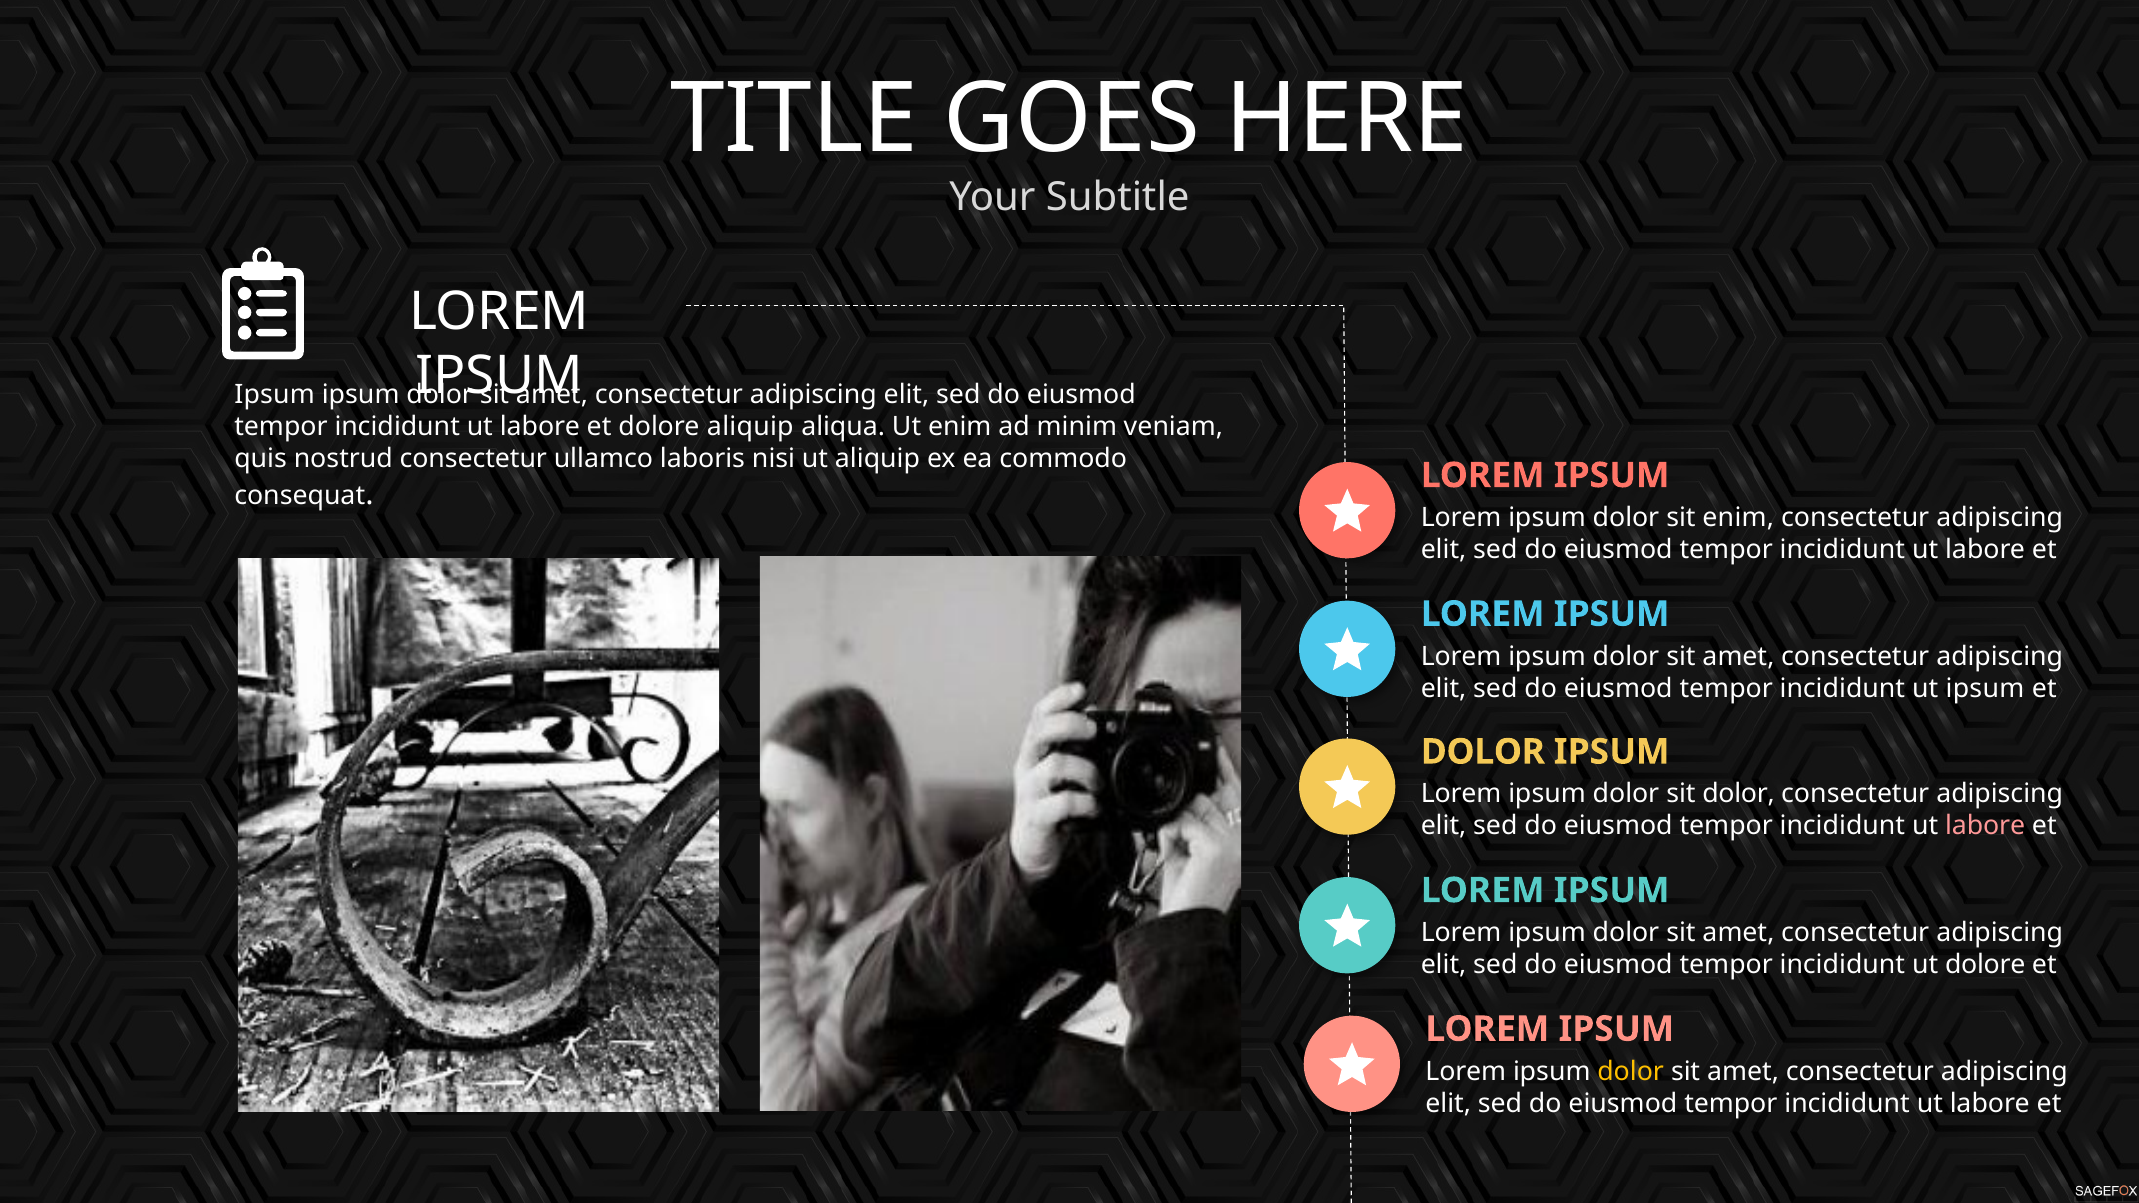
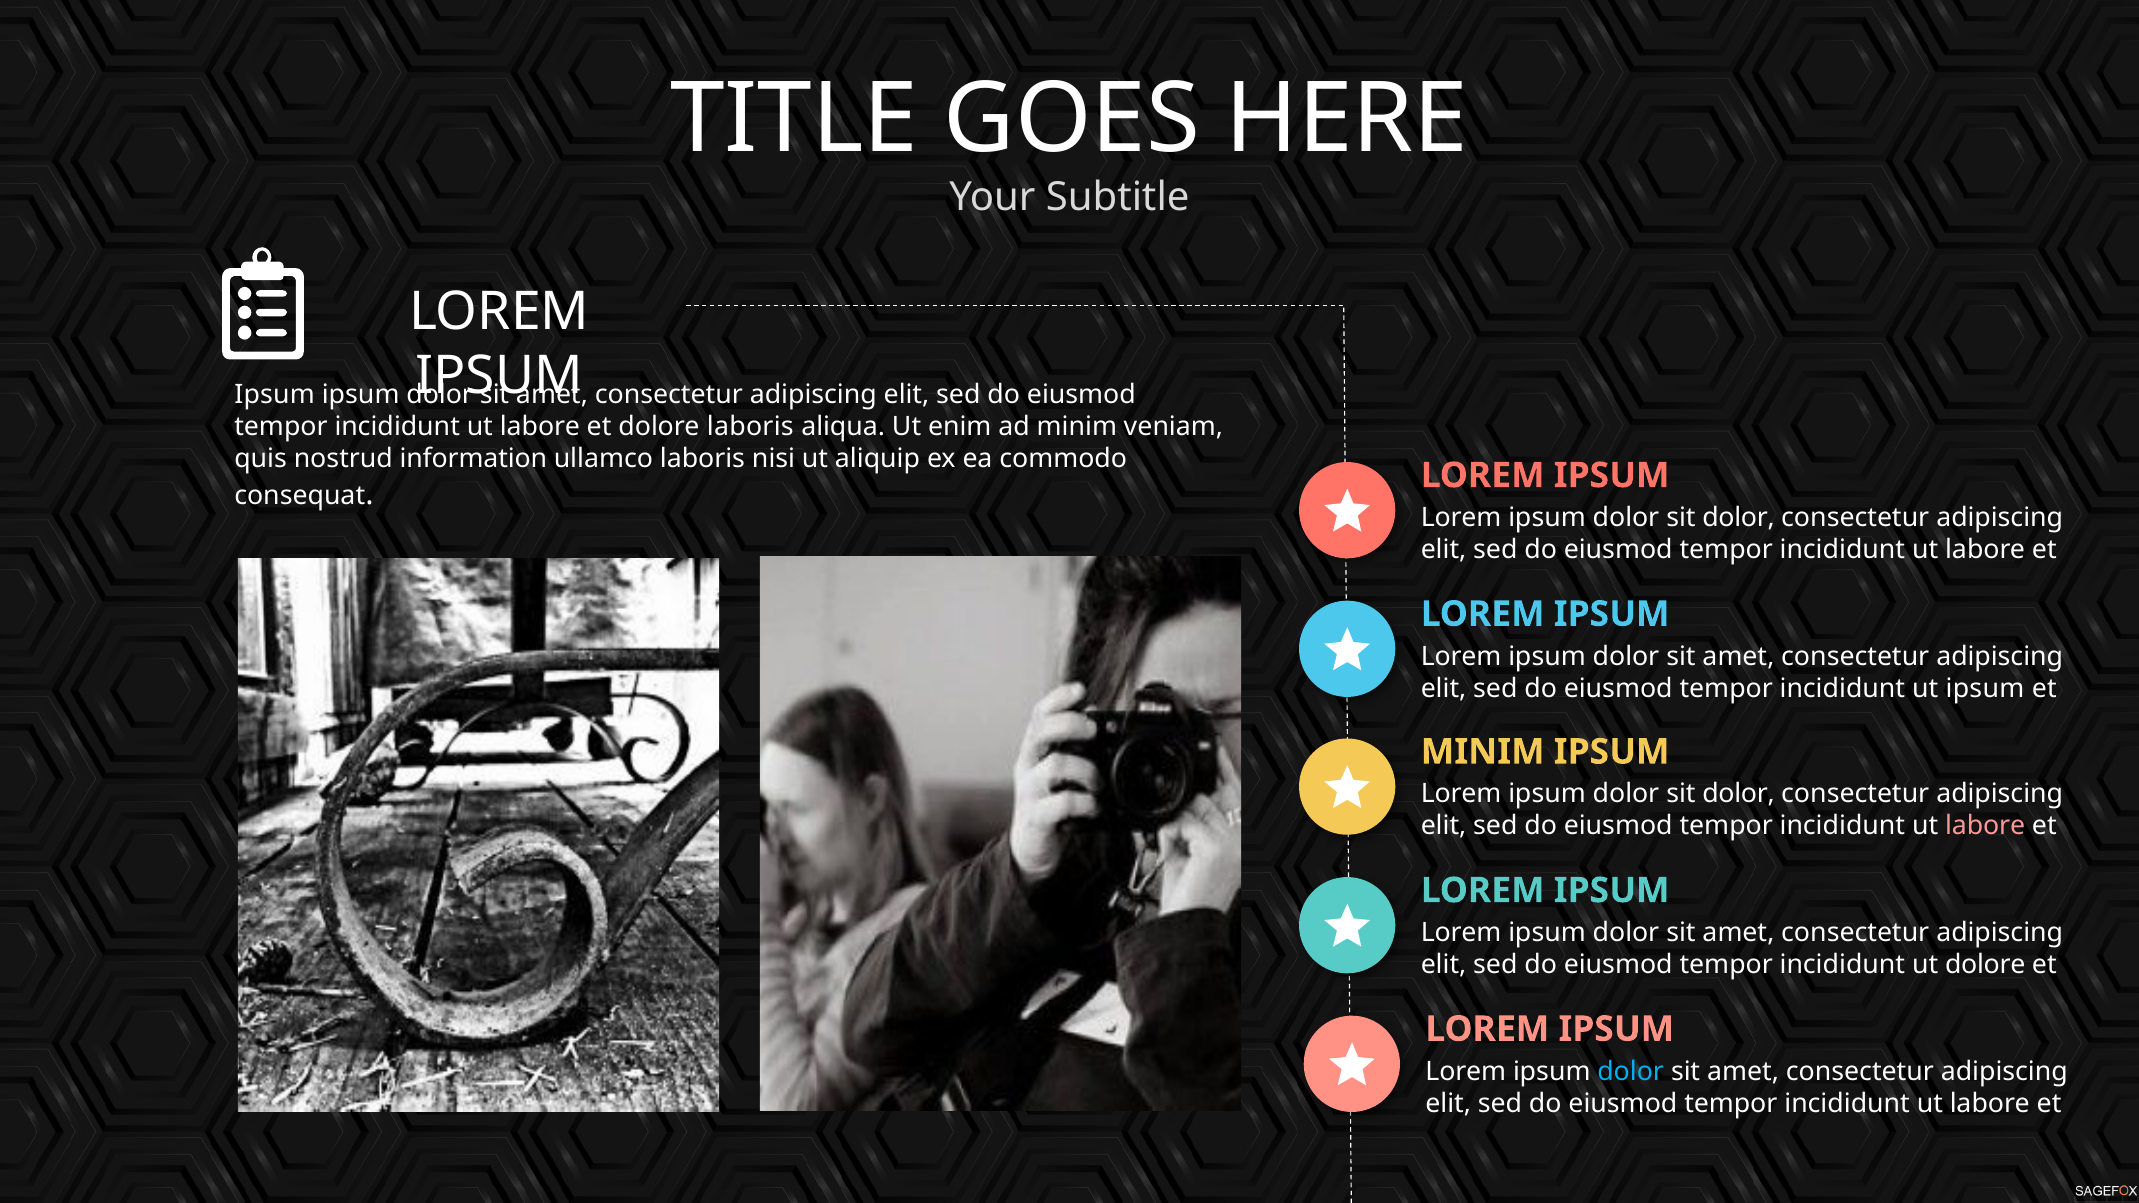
dolore aliquip: aliquip -> laboris
nostrud consectetur: consectetur -> information
enim at (1738, 518): enim -> dolor
DOLOR at (1483, 752): DOLOR -> MINIM
dolor at (1631, 1071) colour: yellow -> light blue
